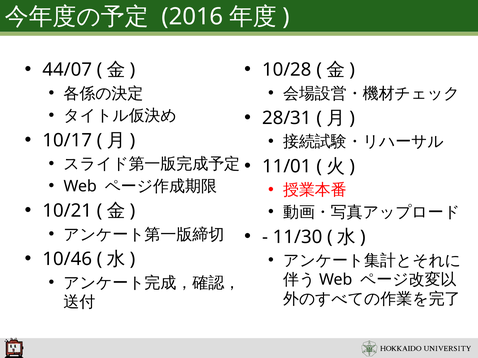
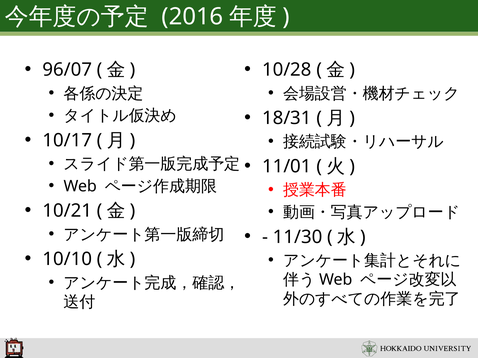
44/07: 44/07 -> 96/07
28/31: 28/31 -> 18/31
10/46: 10/46 -> 10/10
